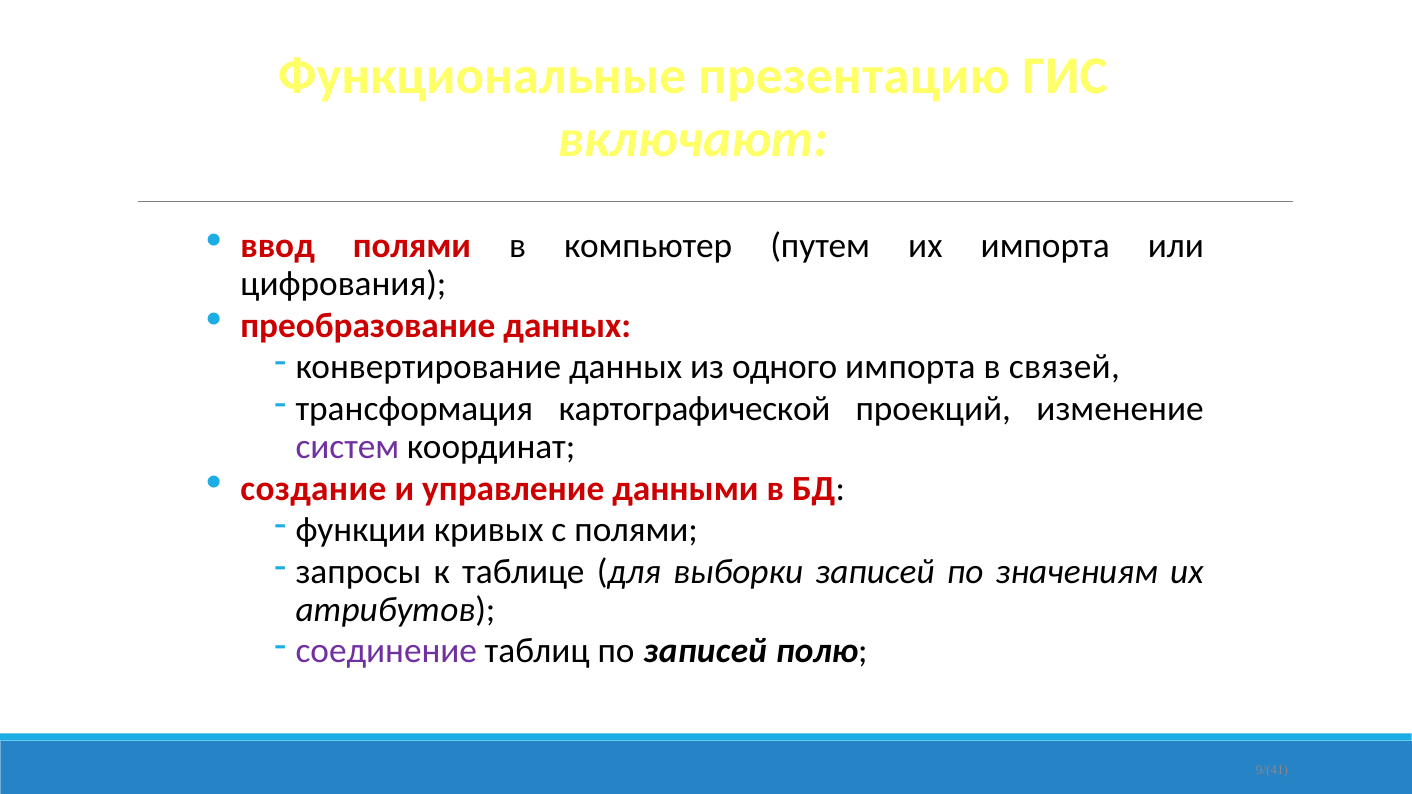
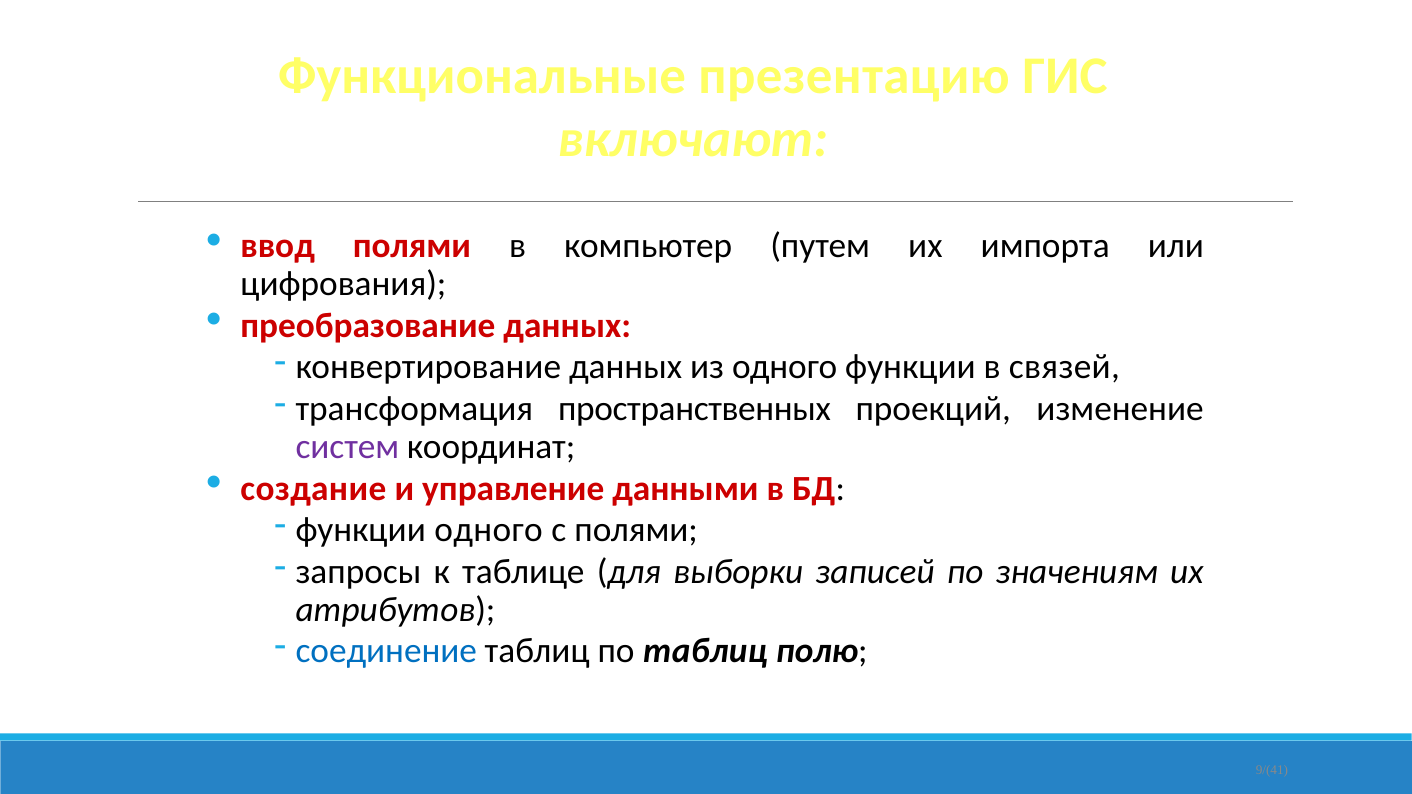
одного импорта: импорта -> функции
картографической: картографической -> пространственных
функции кривых: кривых -> одного
соединение colour: purple -> blue
по записей: записей -> таблиц
